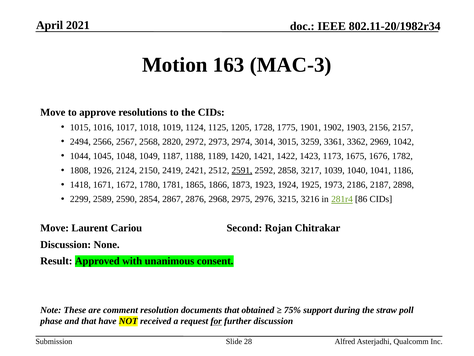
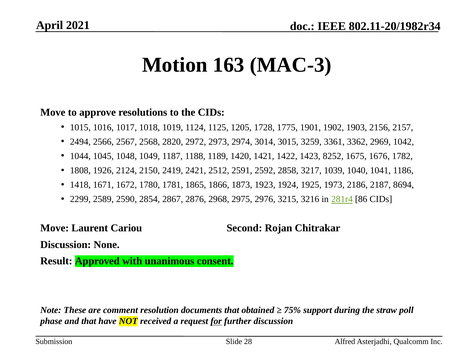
1173: 1173 -> 8252
2591 underline: present -> none
2898: 2898 -> 8694
